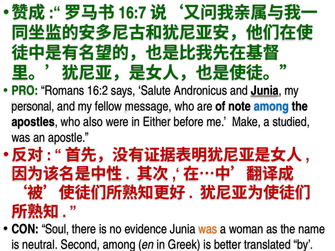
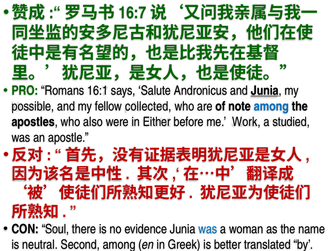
16:2: 16:2 -> 16:1
personal: personal -> possible
message: message -> collected
Make: Make -> Work
was at (208, 229) colour: orange -> blue
